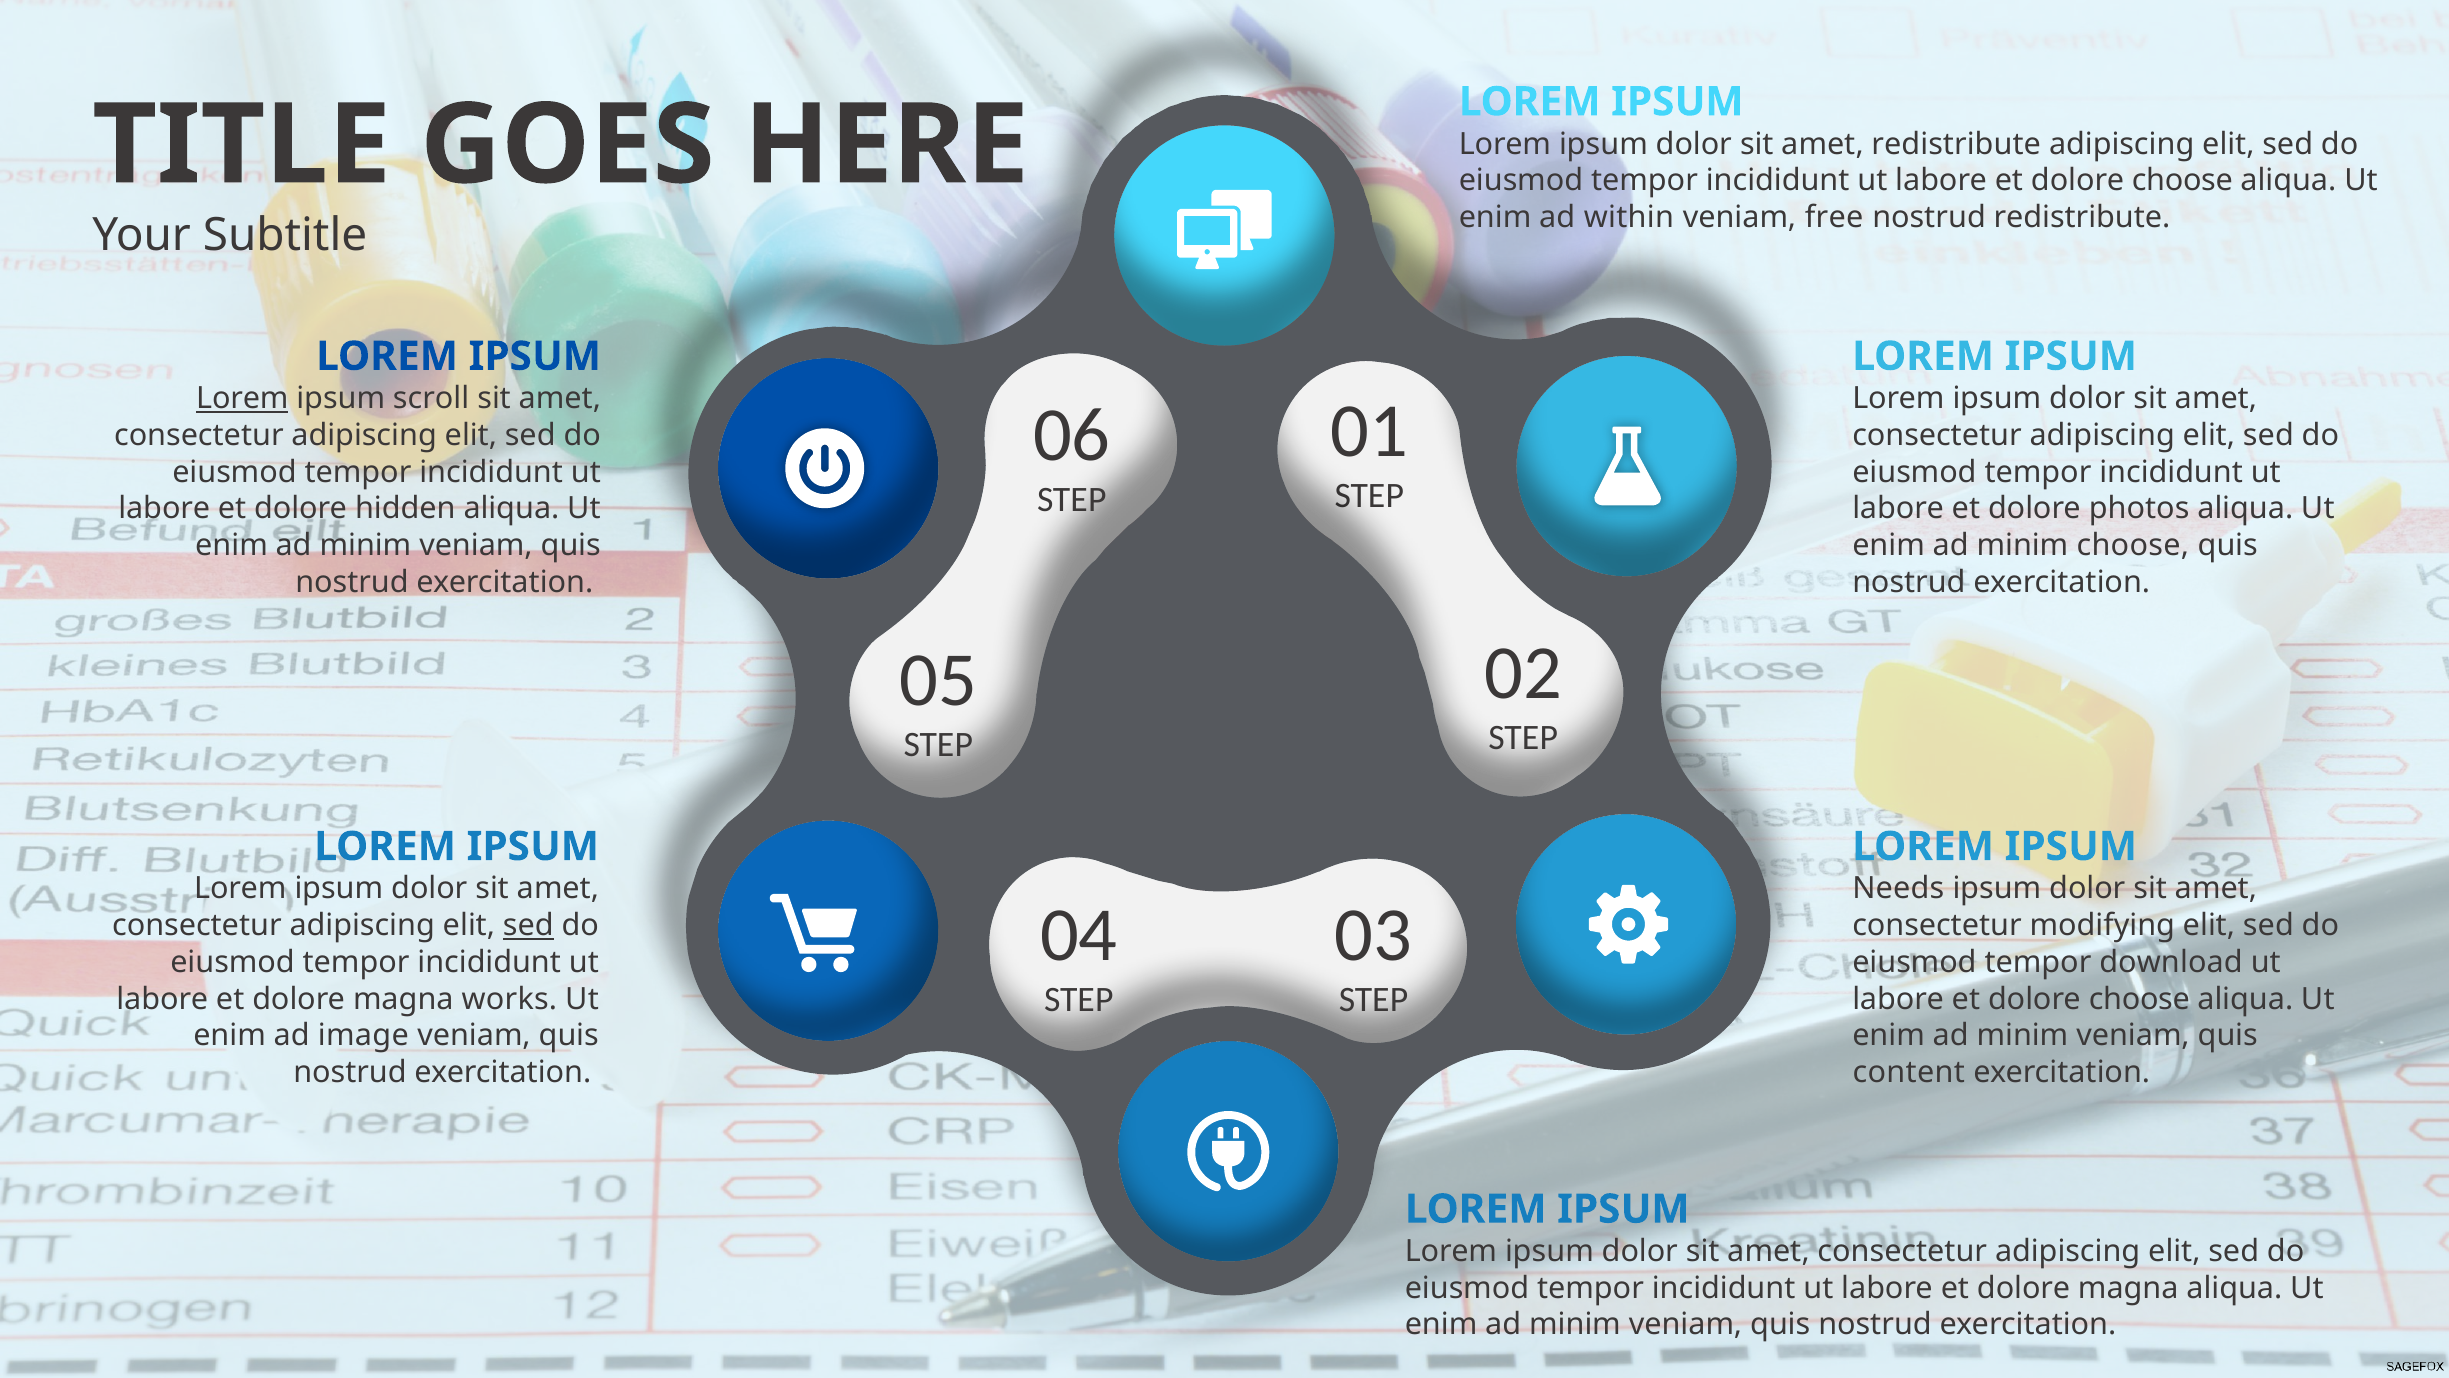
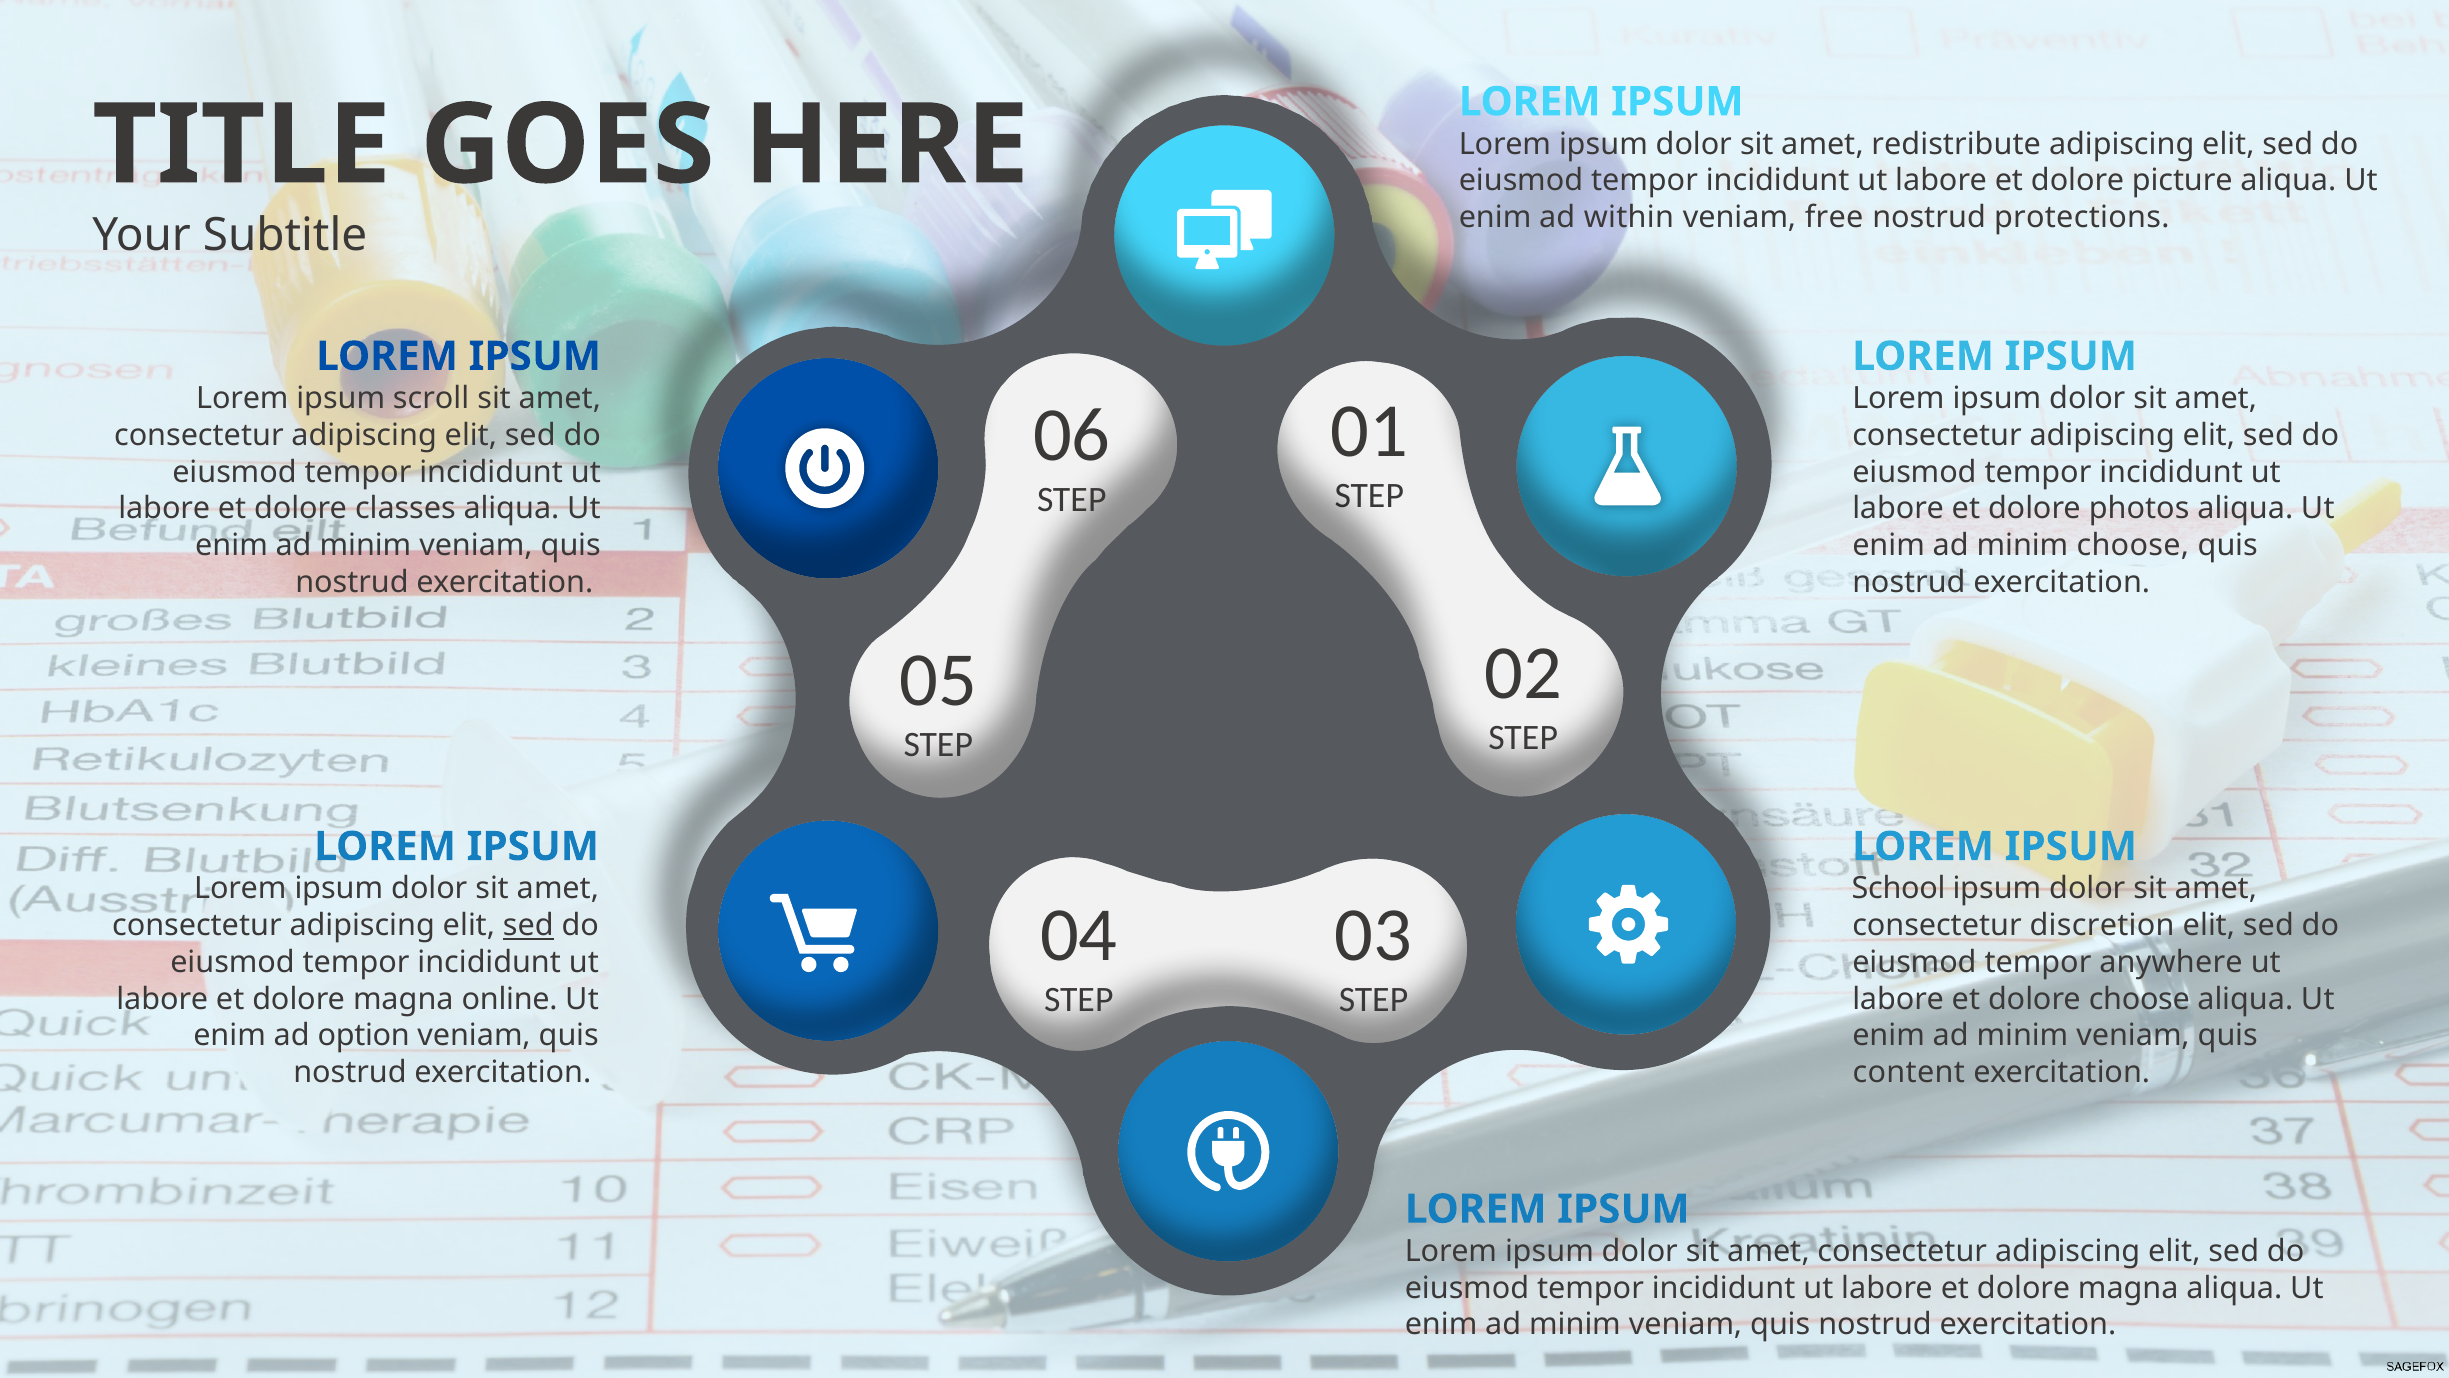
choose at (2182, 181): choose -> picture
nostrud redistribute: redistribute -> protections
Lorem at (242, 398) underline: present -> none
hidden: hidden -> classes
Needs: Needs -> School
modifying: modifying -> discretion
download: download -> anywhere
works: works -> online
image: image -> option
